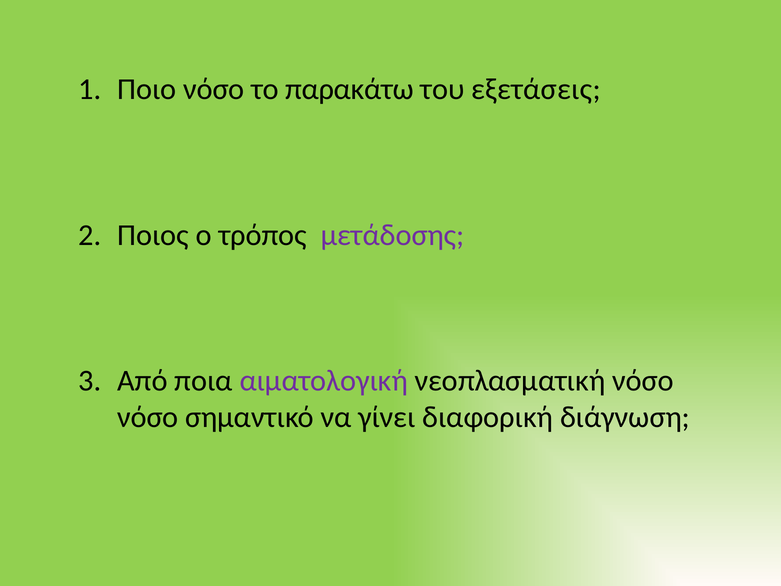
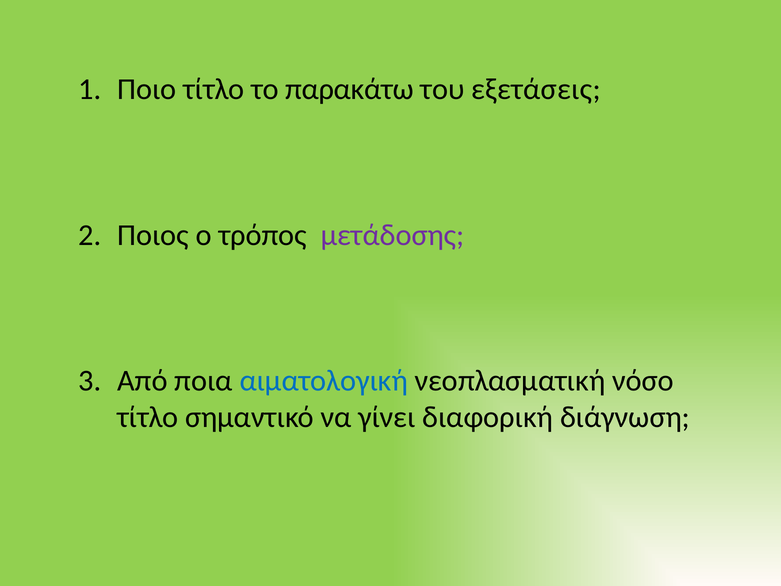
Ποιο νόσο: νόσο -> τίτλο
αιματολογική colour: purple -> blue
νόσο at (148, 417): νόσο -> τίτλο
